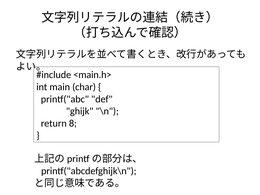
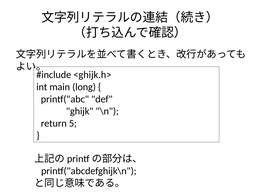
<main.h>: <main.h> -> <ghijk.h>
char: char -> long
8: 8 -> 5
